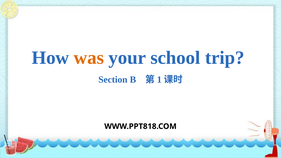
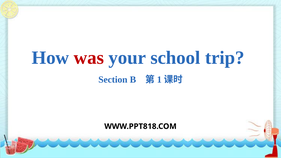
was colour: orange -> red
